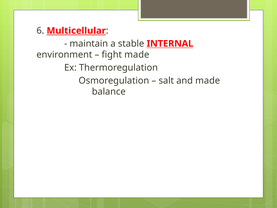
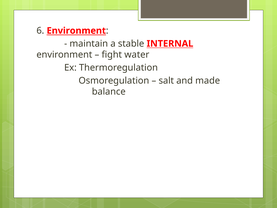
6 Multicellular: Multicellular -> Environment
fight made: made -> water
